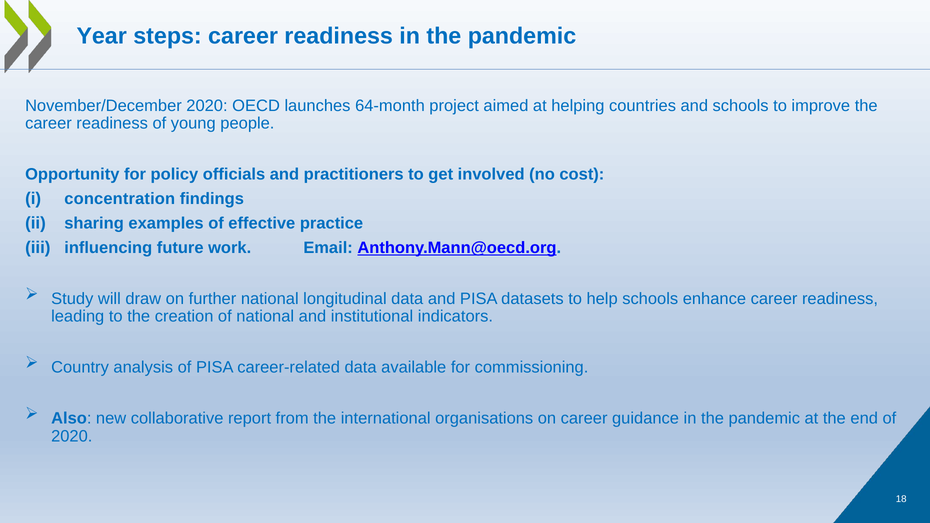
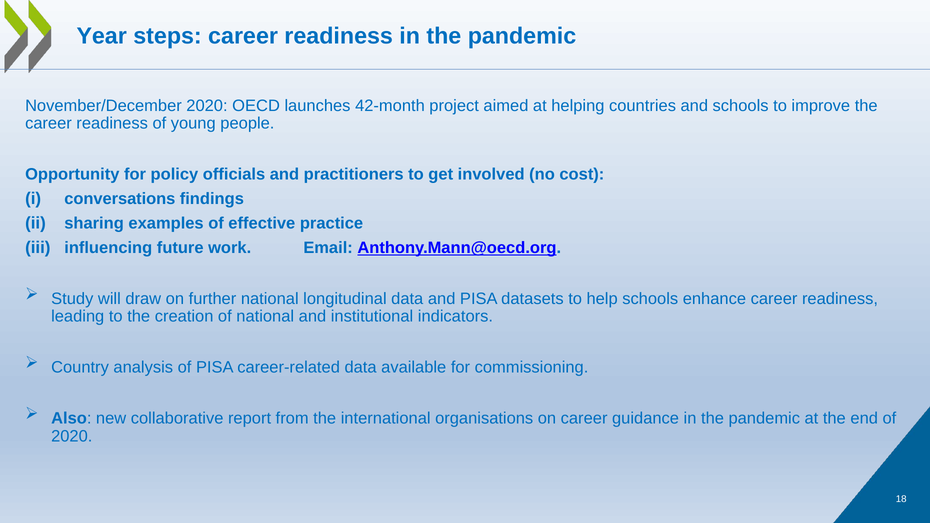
64-month: 64-month -> 42-month
concentration: concentration -> conversations
